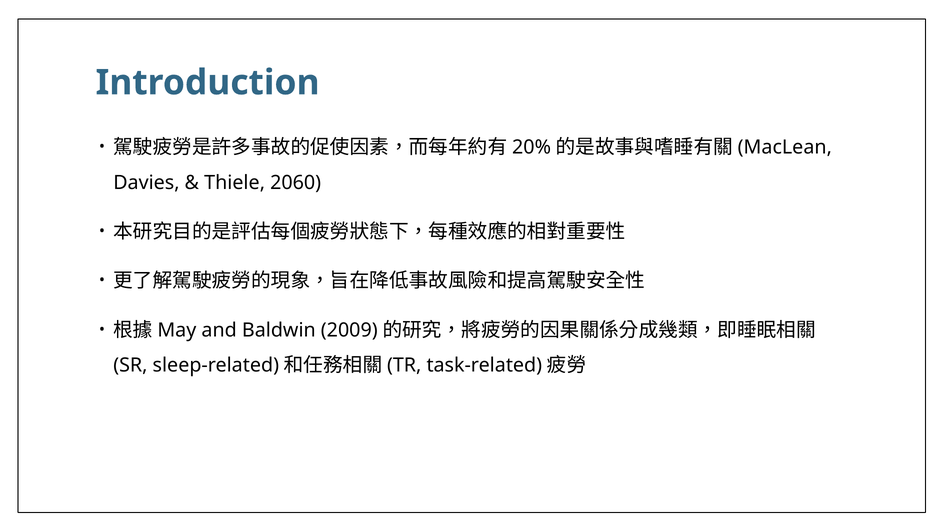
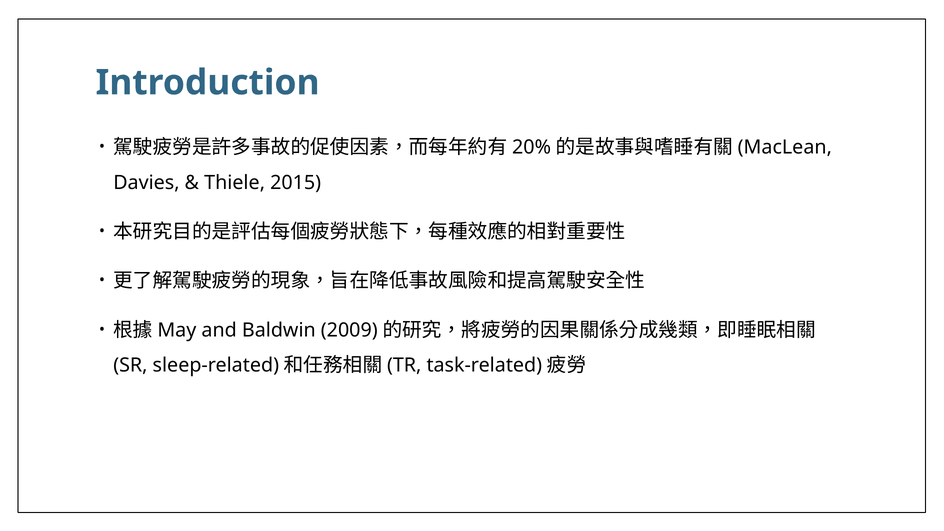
2060: 2060 -> 2015
